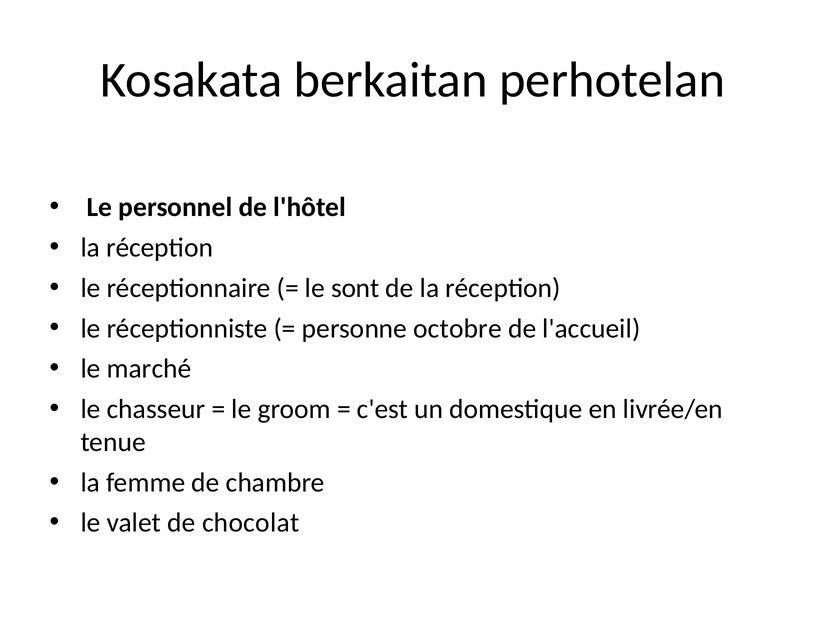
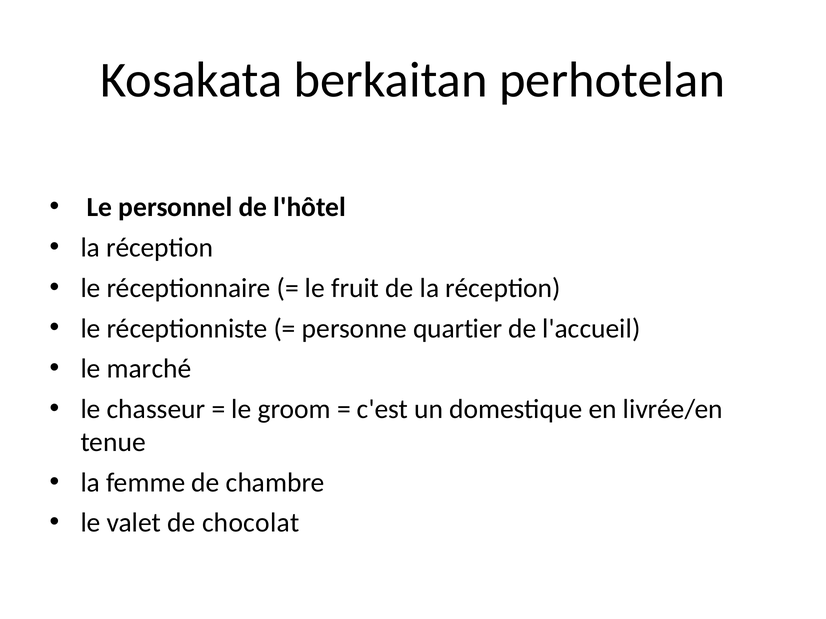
sont: sont -> fruit
octobre: octobre -> quartier
